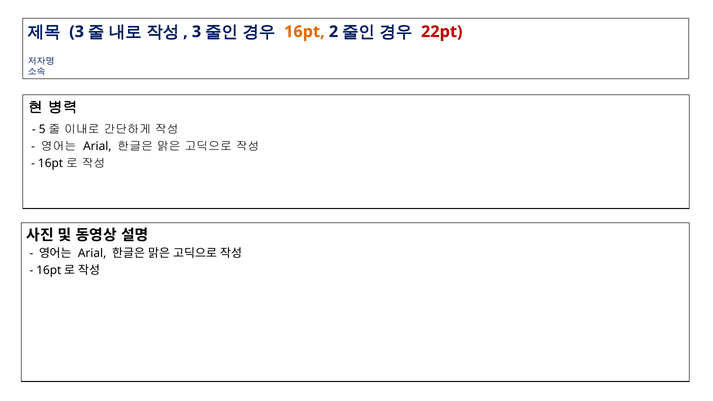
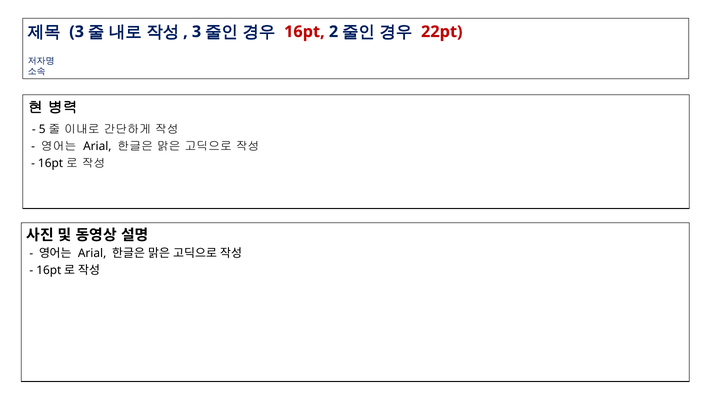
16pt colour: orange -> red
